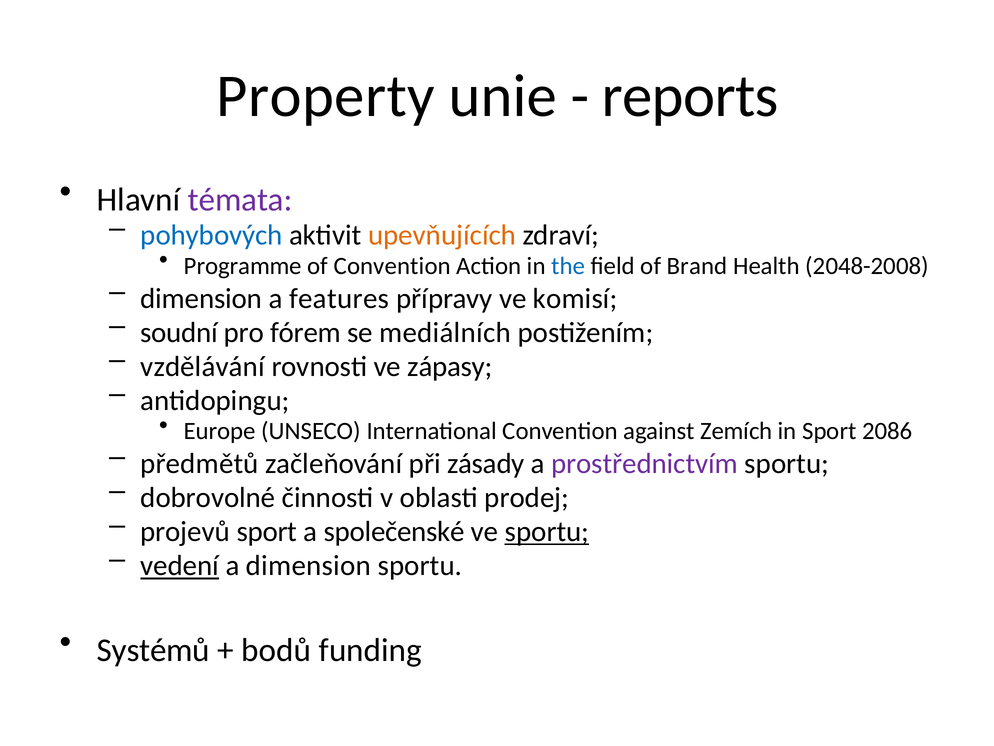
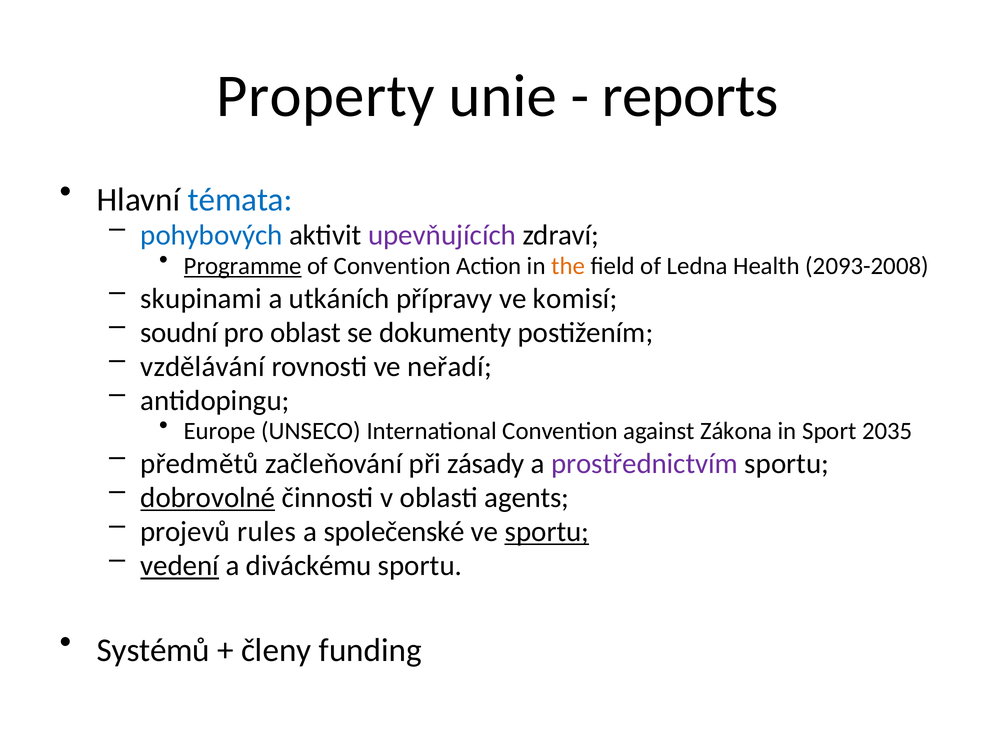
témata colour: purple -> blue
upevňujících colour: orange -> purple
Programme underline: none -> present
the colour: blue -> orange
Brand: Brand -> Ledna
2048-2008: 2048-2008 -> 2093-2008
dimension at (201, 298): dimension -> skupinami
features: features -> utkáních
fórem: fórem -> oblast
mediálních: mediálních -> dokumenty
zápasy: zápasy -> neřadí
Zemích: Zemích -> Zákona
2086: 2086 -> 2035
dobrovolné underline: none -> present
prodej: prodej -> agents
projevů sport: sport -> rules
a dimension: dimension -> diváckému
bodů: bodů -> členy
